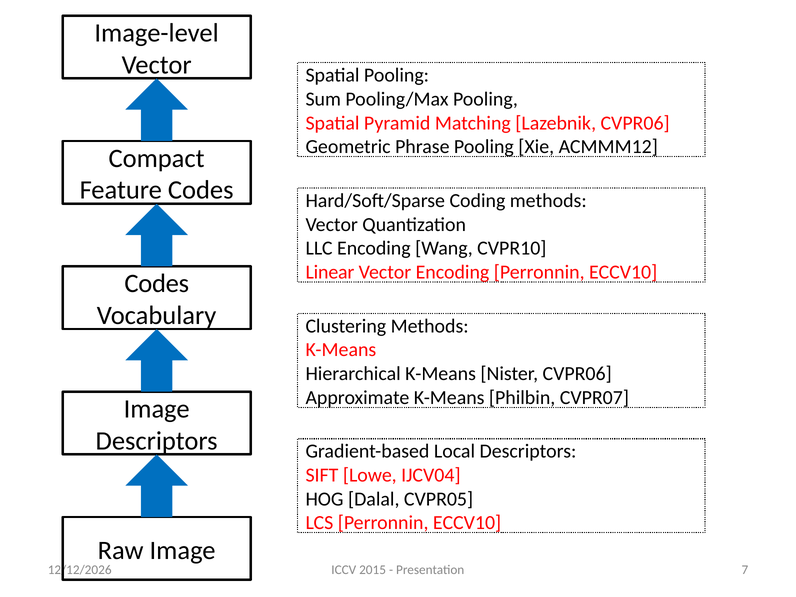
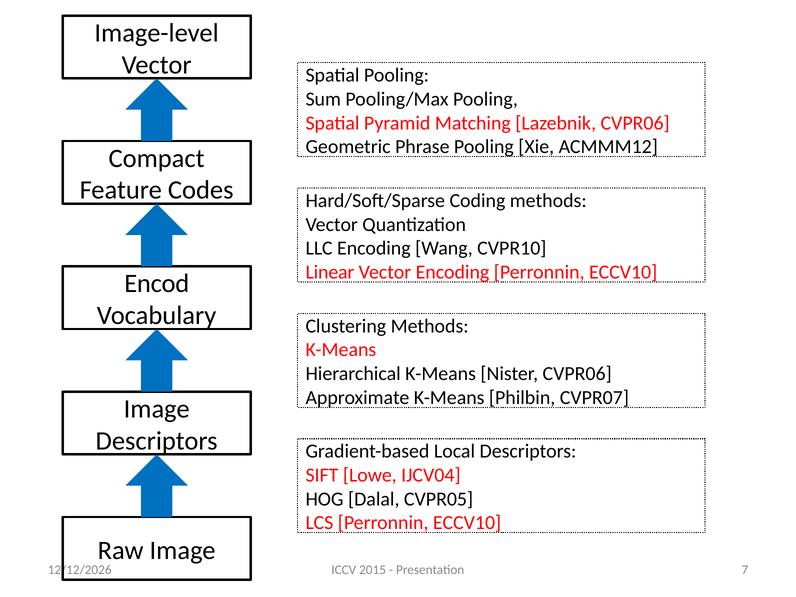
Codes at (157, 284): Codes -> Encod
